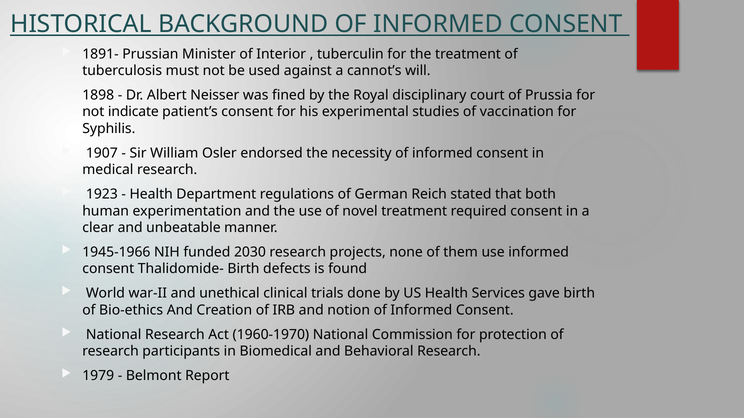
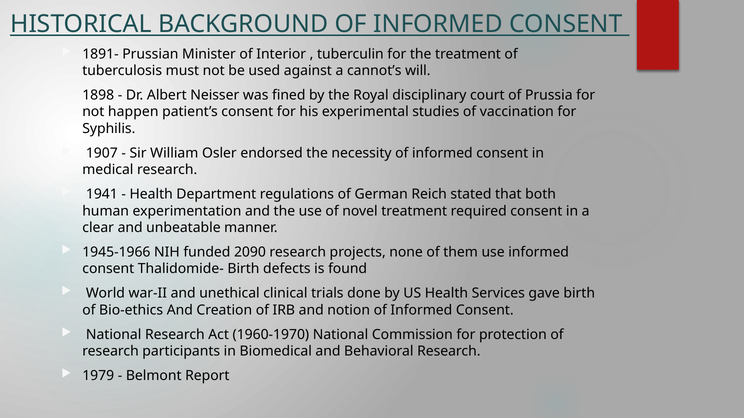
indicate: indicate -> happen
1923: 1923 -> 1941
2030: 2030 -> 2090
